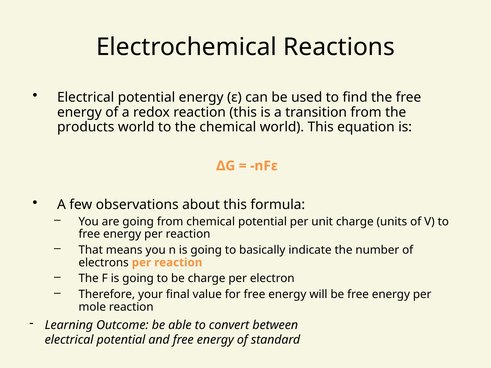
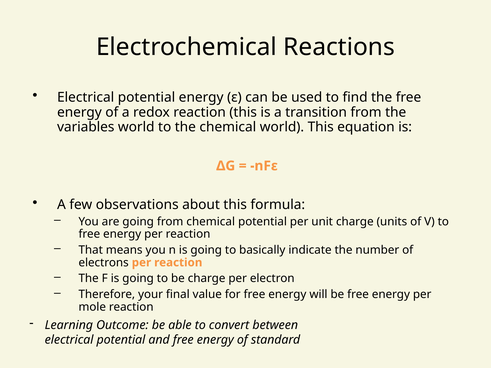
products: products -> variables
